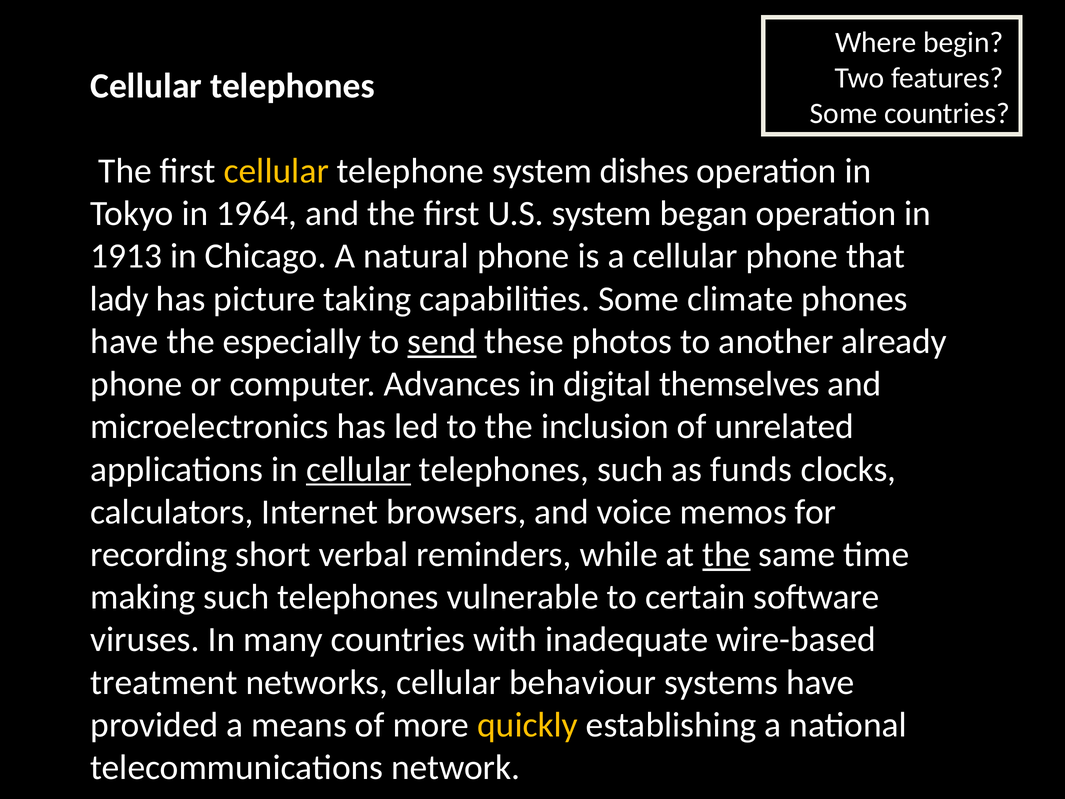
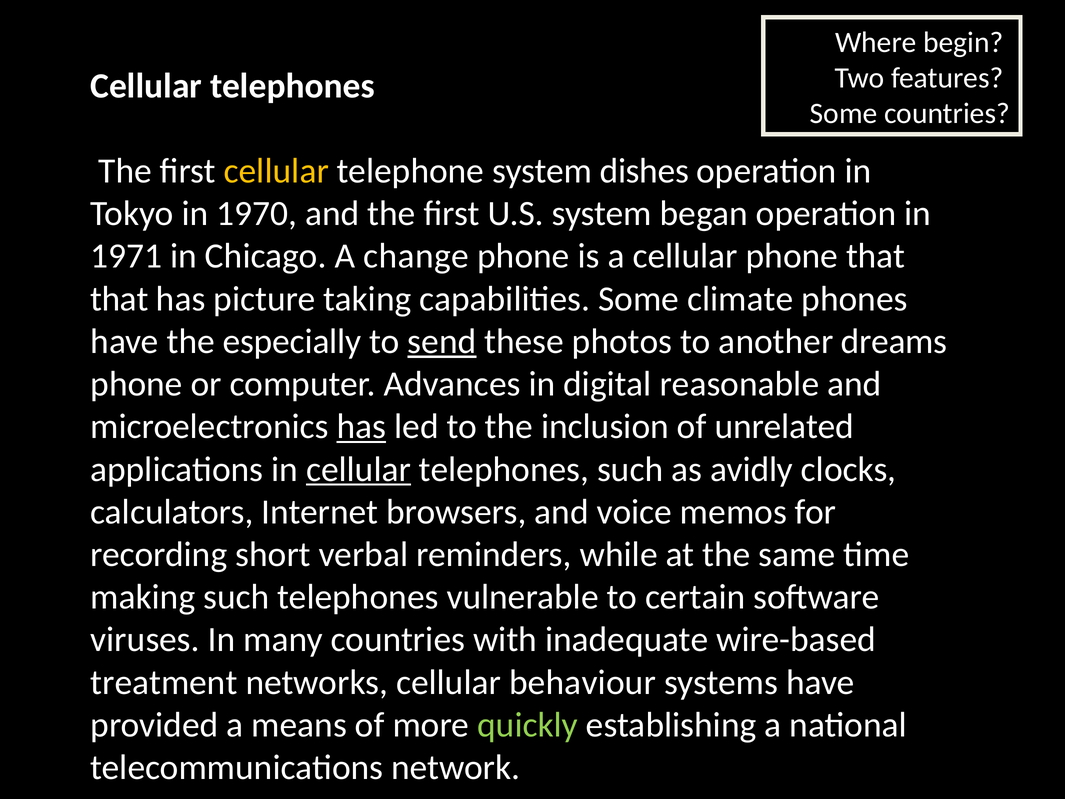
1964: 1964 -> 1970
1913: 1913 -> 1971
natural: natural -> change
lady at (119, 299): lady -> that
already: already -> dreams
themselves: themselves -> reasonable
has at (361, 427) underline: none -> present
funds: funds -> avidly
the at (726, 554) underline: present -> none
quickly colour: yellow -> light green
